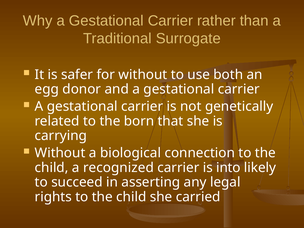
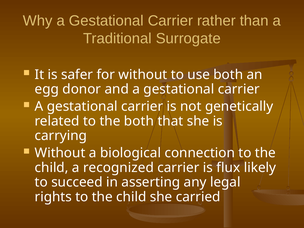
the born: born -> both
into: into -> flux
